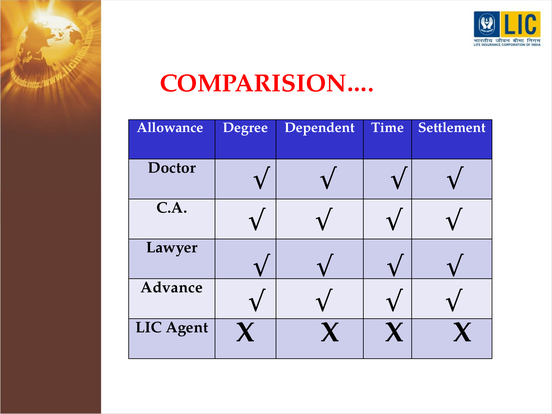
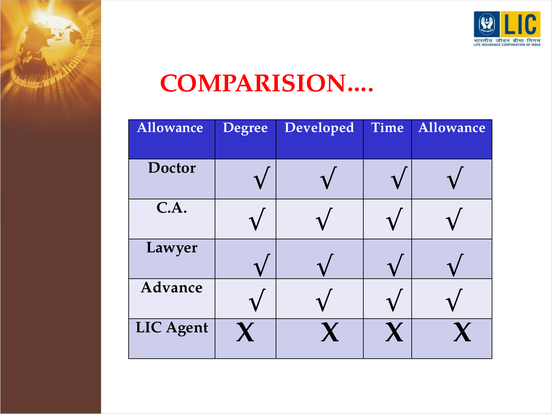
Dependent: Dependent -> Developed
Time Settlement: Settlement -> Allowance
